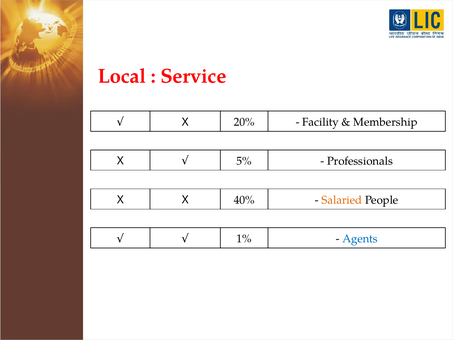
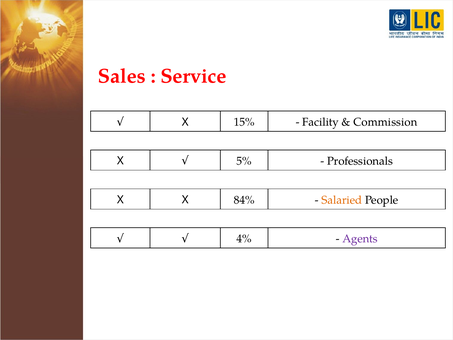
Local: Local -> Sales
20%: 20% -> 15%
Membership: Membership -> Commission
40%: 40% -> 84%
1%: 1% -> 4%
Agents colour: blue -> purple
